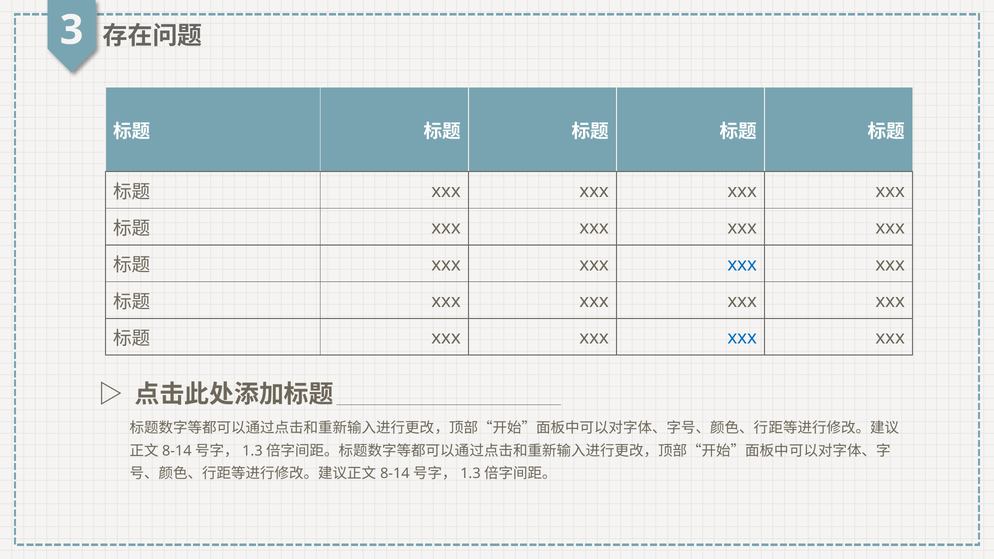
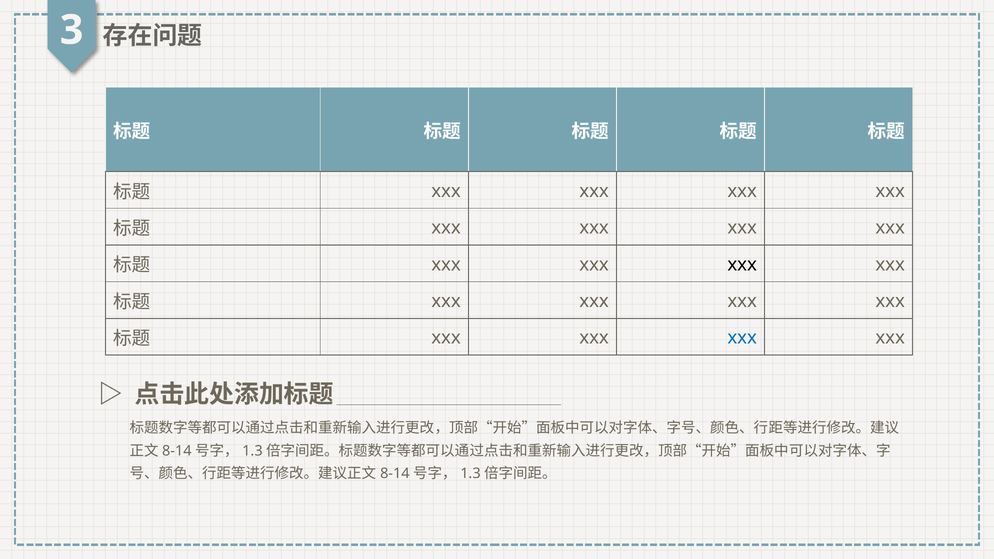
xxx at (742, 264) colour: blue -> black
